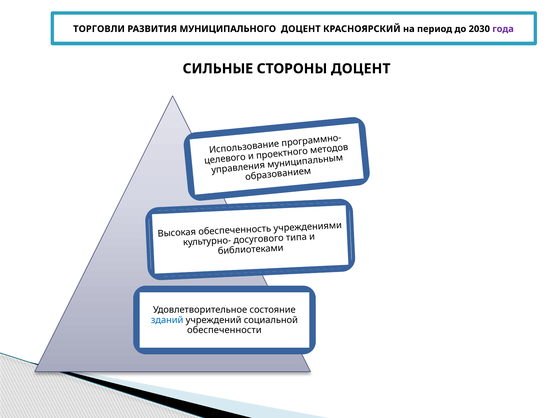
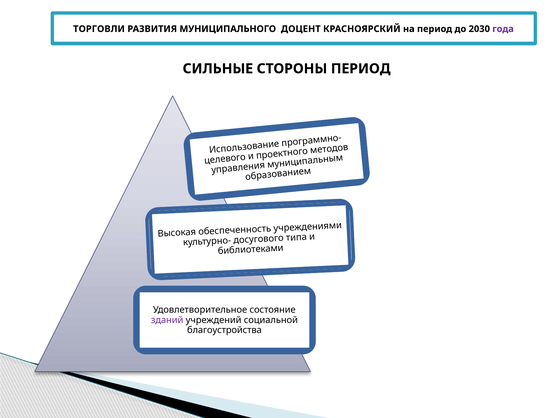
СТОРОНЫ ДОЦЕНТ: ДОЦЕНТ -> ПЕРИОД
зданий colour: blue -> purple
обеспеченности: обеспеченности -> благоустройства
